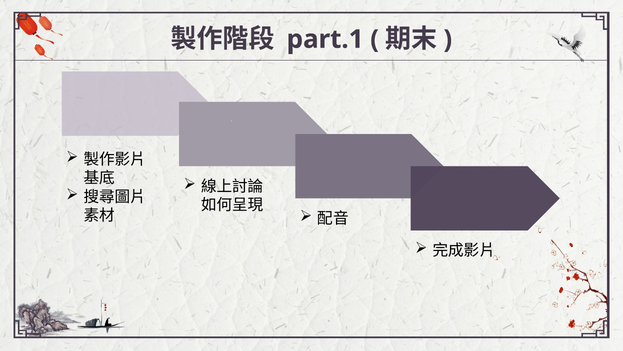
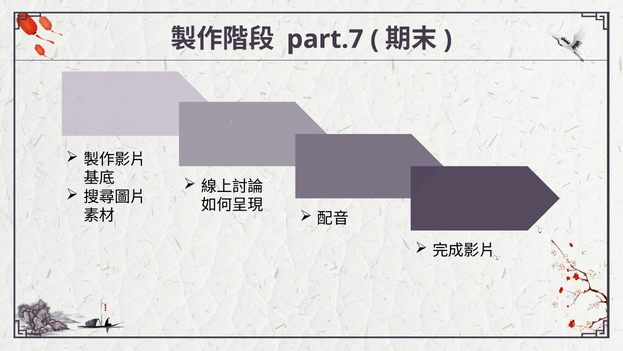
part.1: part.1 -> part.7
